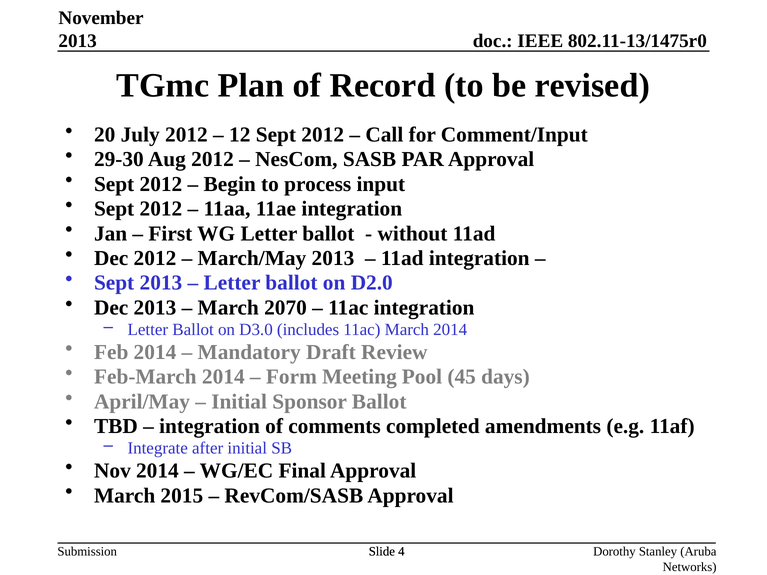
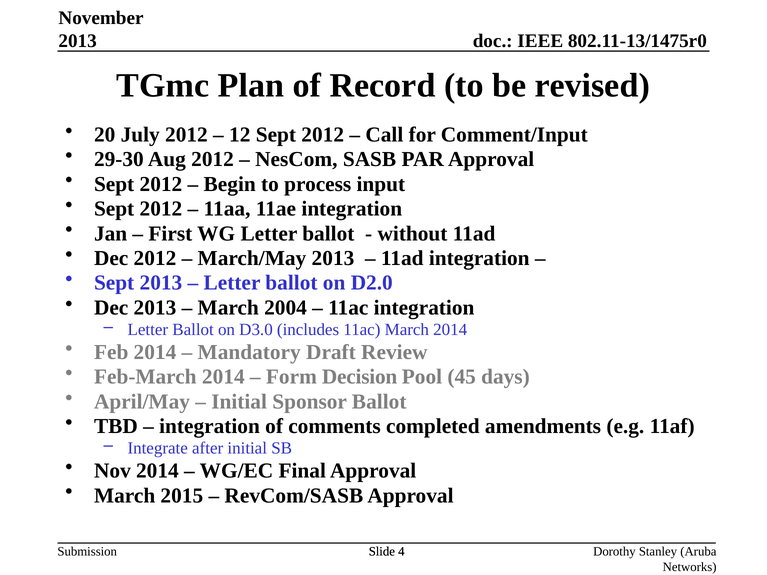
2070: 2070 -> 2004
Meeting: Meeting -> Decision
